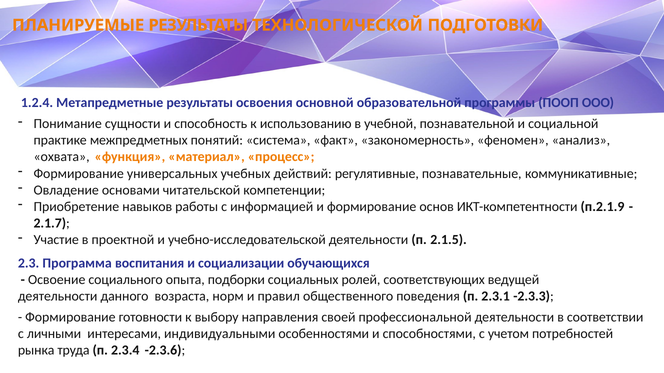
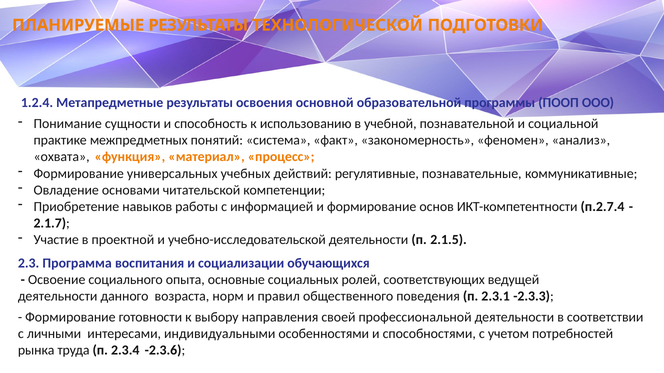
п.2.1.9: п.2.1.9 -> п.2.7.4
подборки: подборки -> основные
